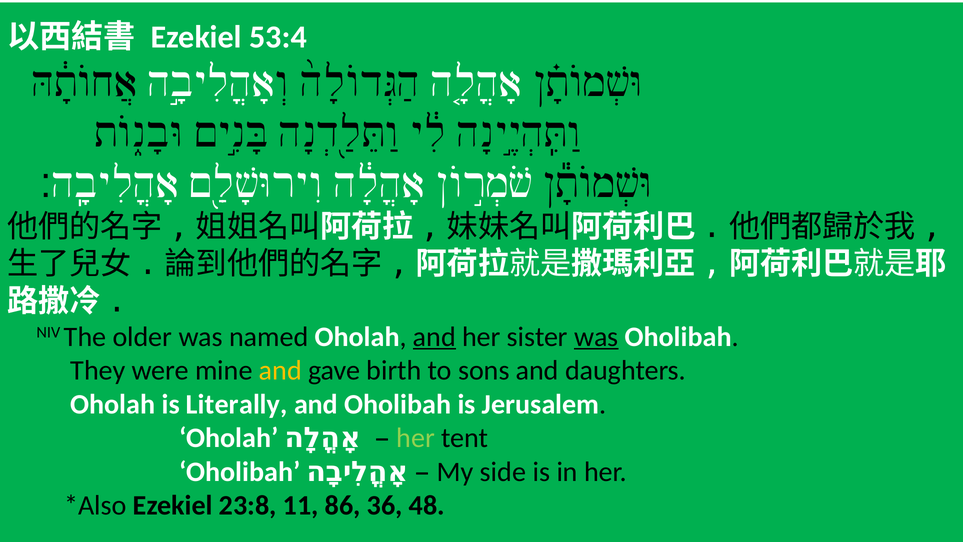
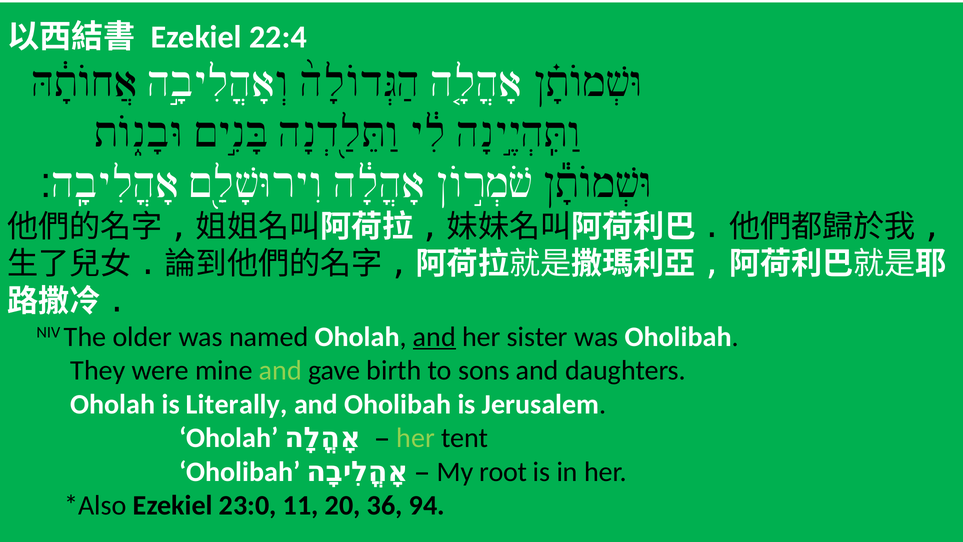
53:4: 53:4 -> 22:4
was at (596, 337) underline: present -> none
and at (280, 370) colour: yellow -> light green
side: side -> root
23:8: 23:8 -> 23:0
86: 86 -> 20
48: 48 -> 94
